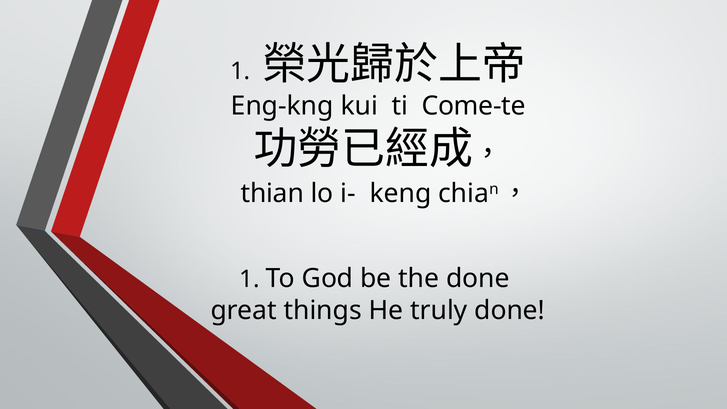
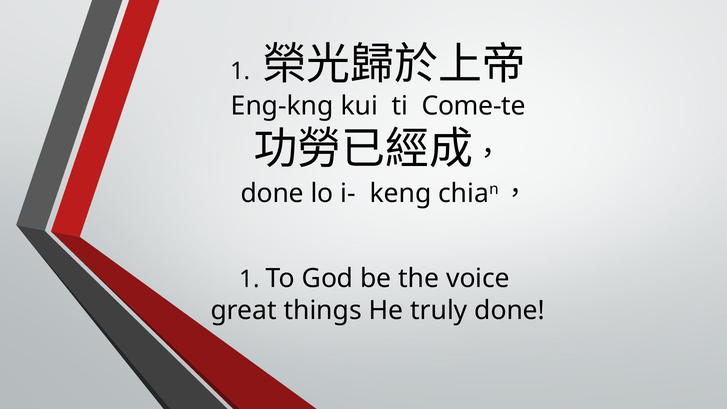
thian at (272, 193): thian -> done
the done: done -> voice
